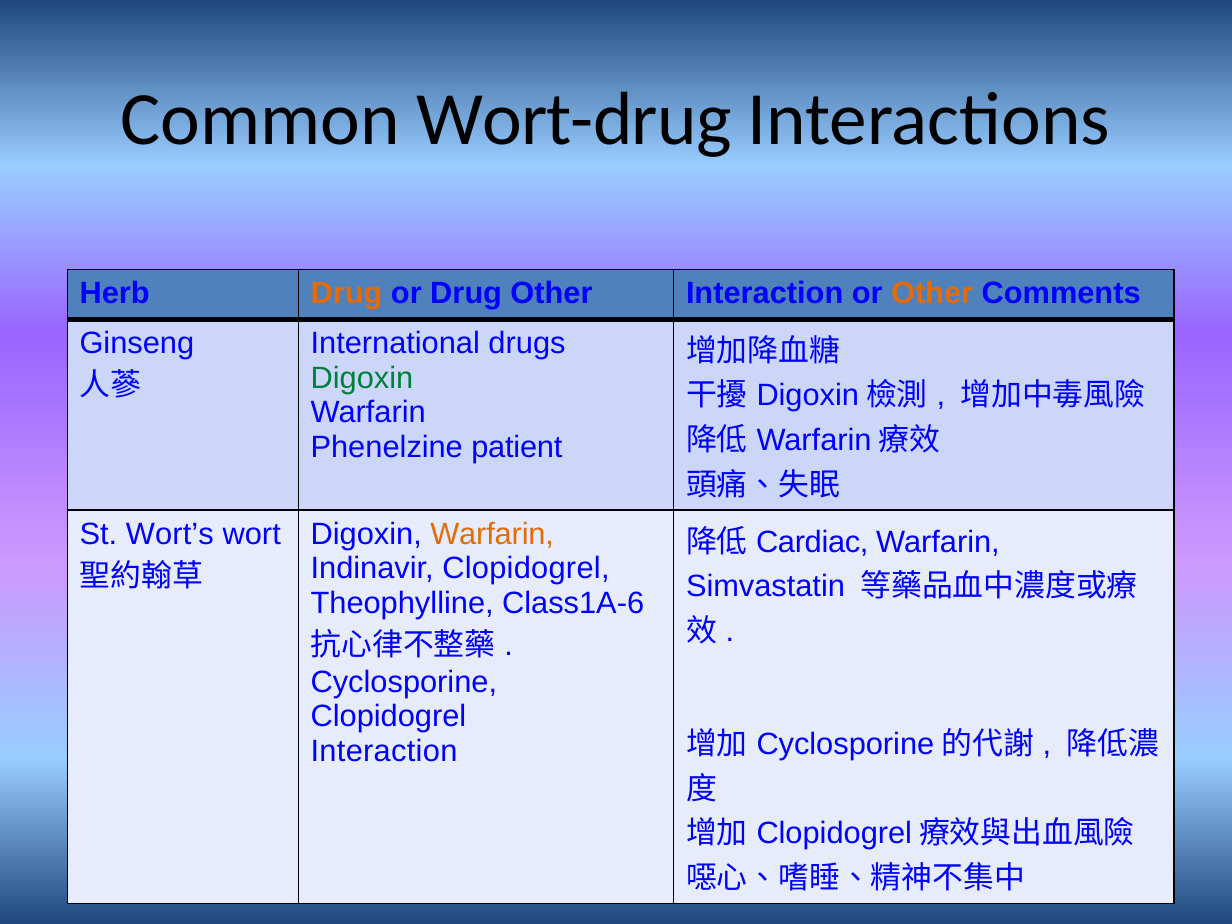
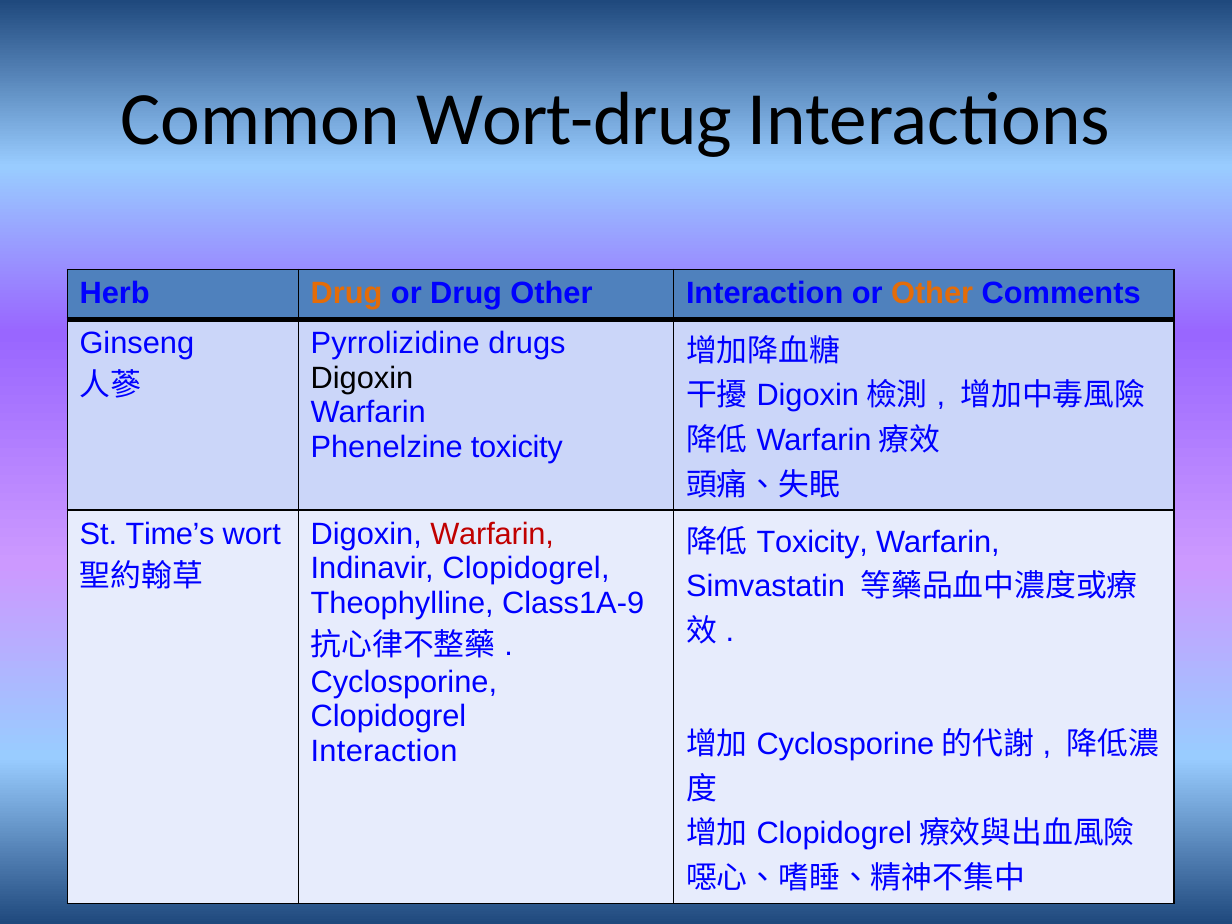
International: International -> Pyrrolizidine
Digoxin at (362, 378) colour: green -> black
Phenelzine patient: patient -> toxicity
Wort’s: Wort’s -> Time’s
Warfarin at (492, 534) colour: orange -> red
Cardiac at (812, 542): Cardiac -> Toxicity
Class1A-6: Class1A-6 -> Class1A-9
